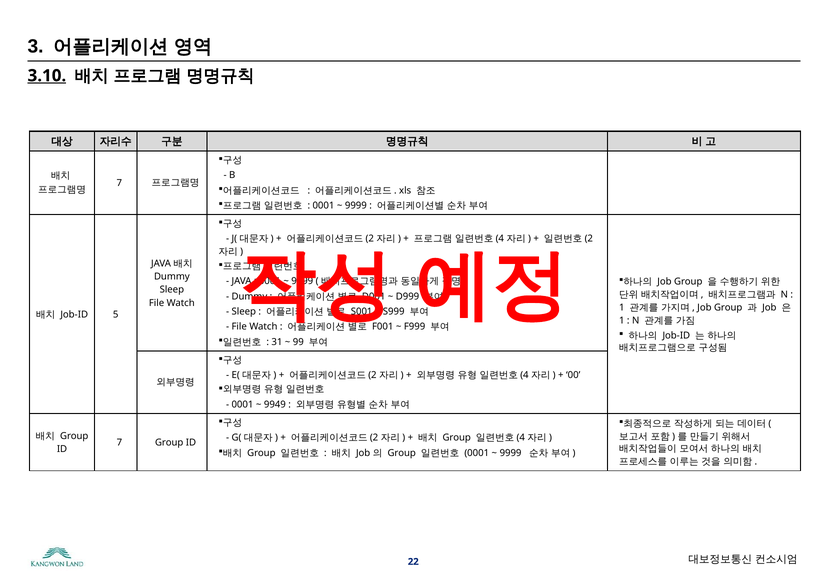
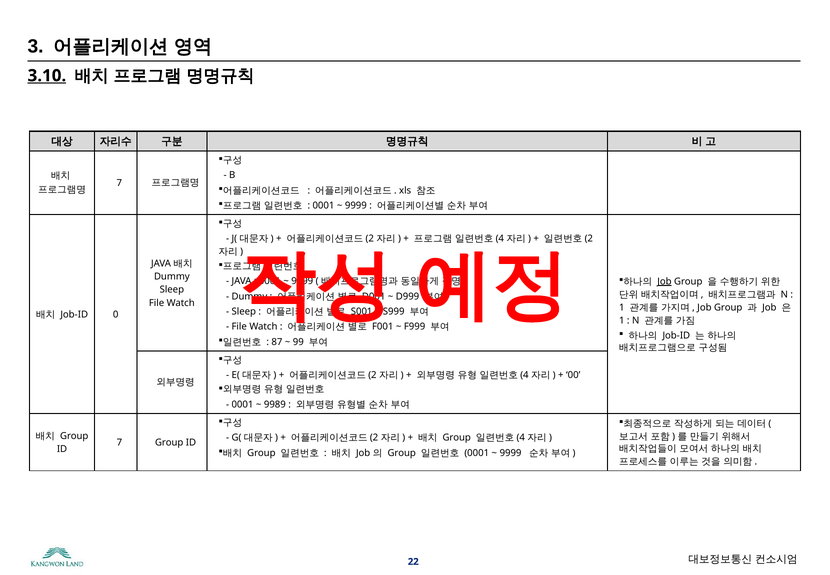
Job at (664, 281) underline: none -> present
5: 5 -> 0
31: 31 -> 87
9949: 9949 -> 9989
